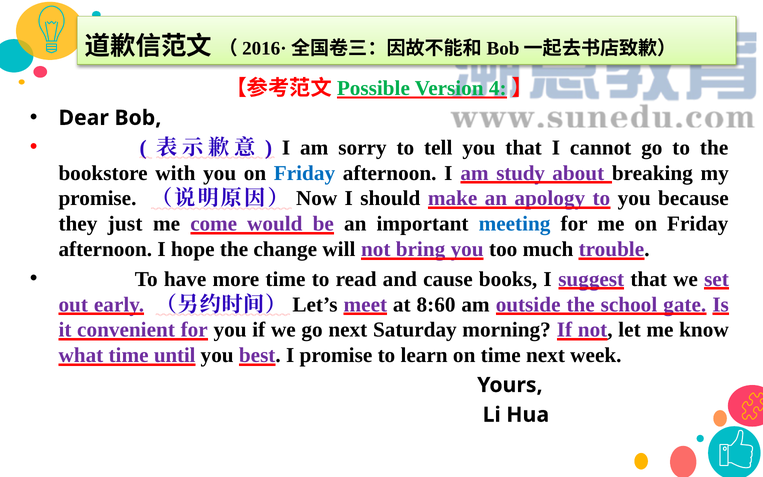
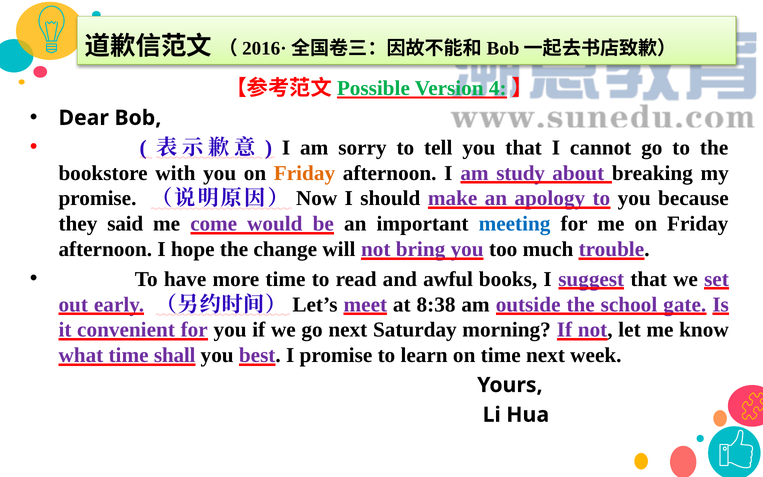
Friday at (304, 173) colour: blue -> orange
just: just -> said
cause: cause -> awful
8:60: 8:60 -> 8:38
until: until -> shall
